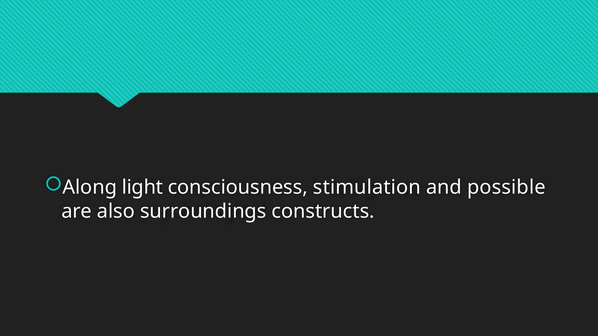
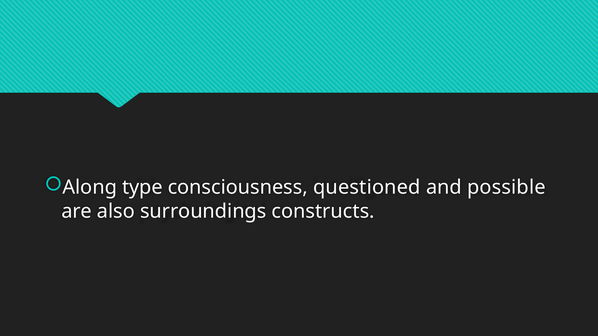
light: light -> type
stimulation: stimulation -> questioned
